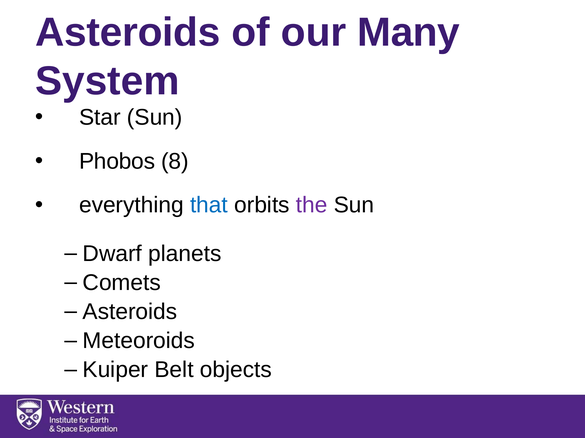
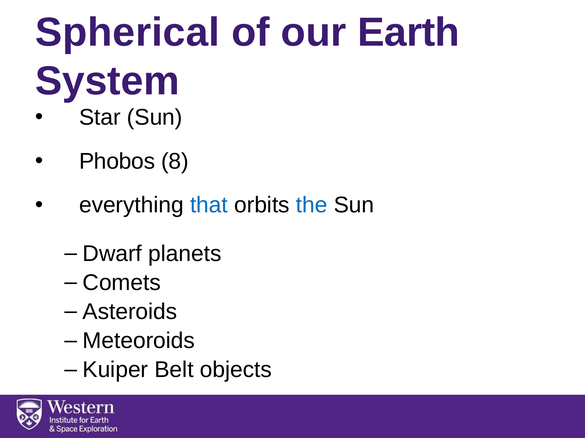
Asteroids at (128, 33): Asteroids -> Spherical
Many: Many -> Earth
the colour: purple -> blue
